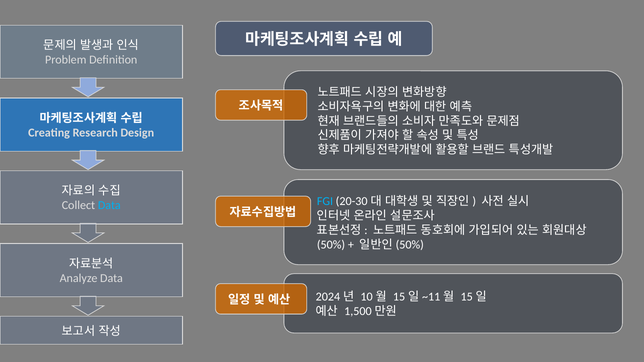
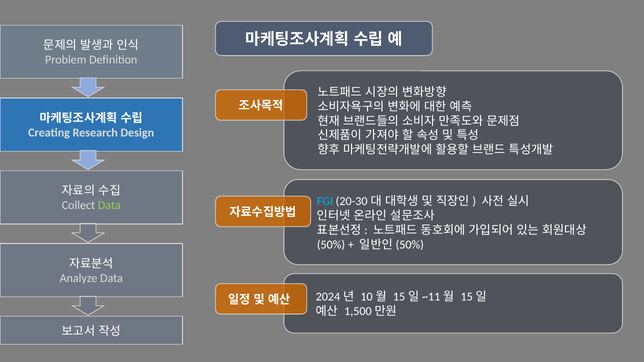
Data at (109, 206) colour: light blue -> light green
